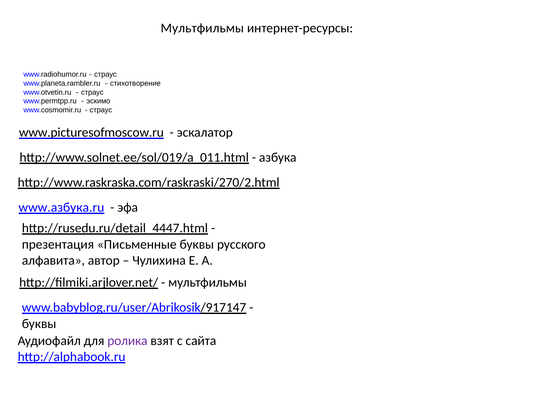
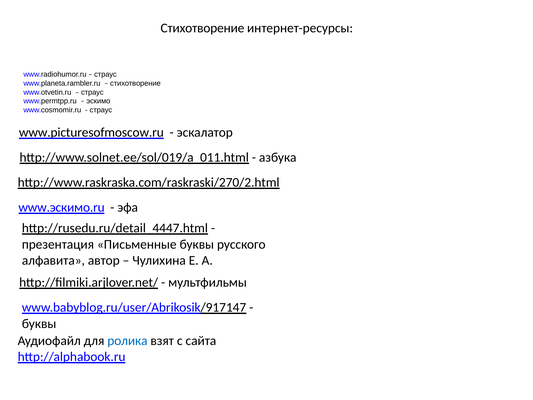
Мультфильмы at (202, 28): Мультфильмы -> Стихотворение
www.азбука.ru: www.азбука.ru -> www.эскимо.ru
ролика colour: purple -> blue
